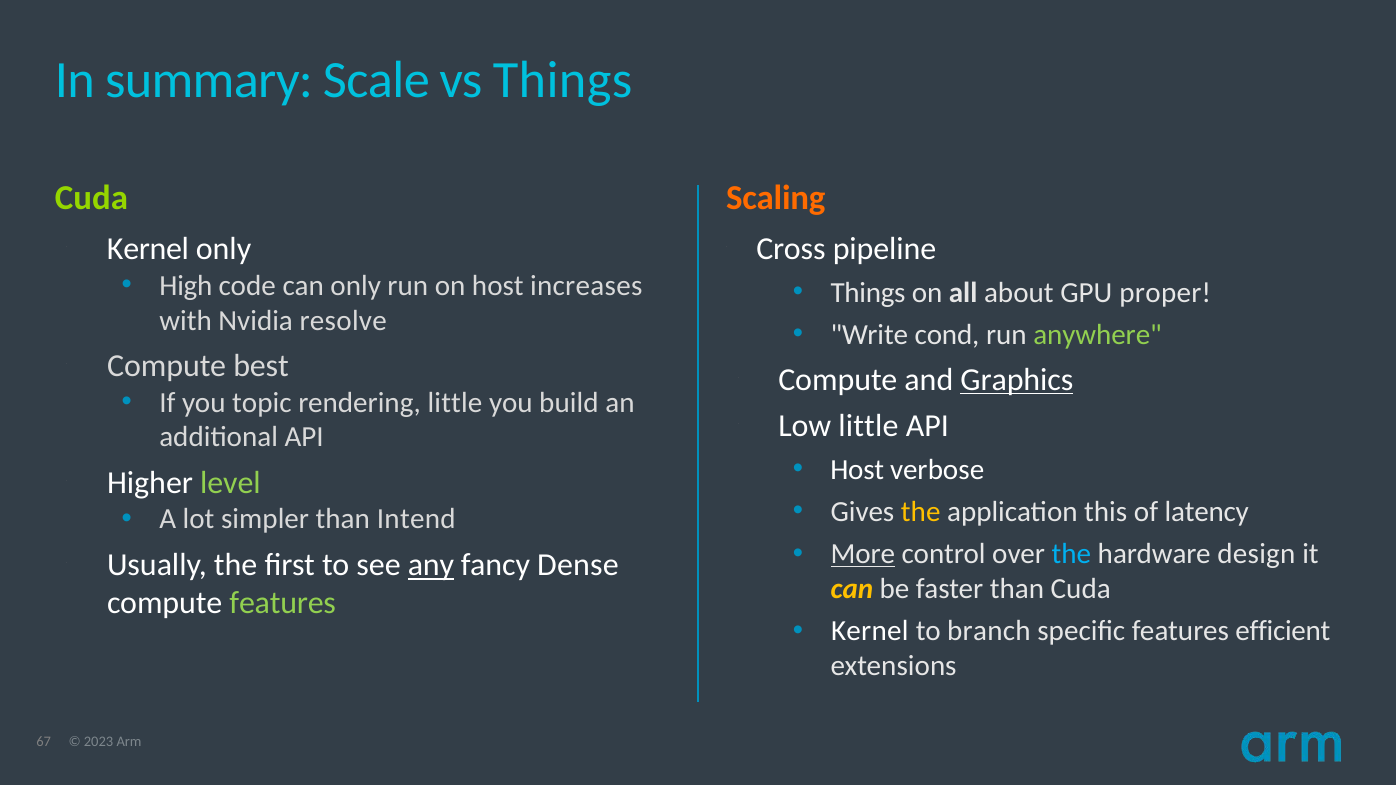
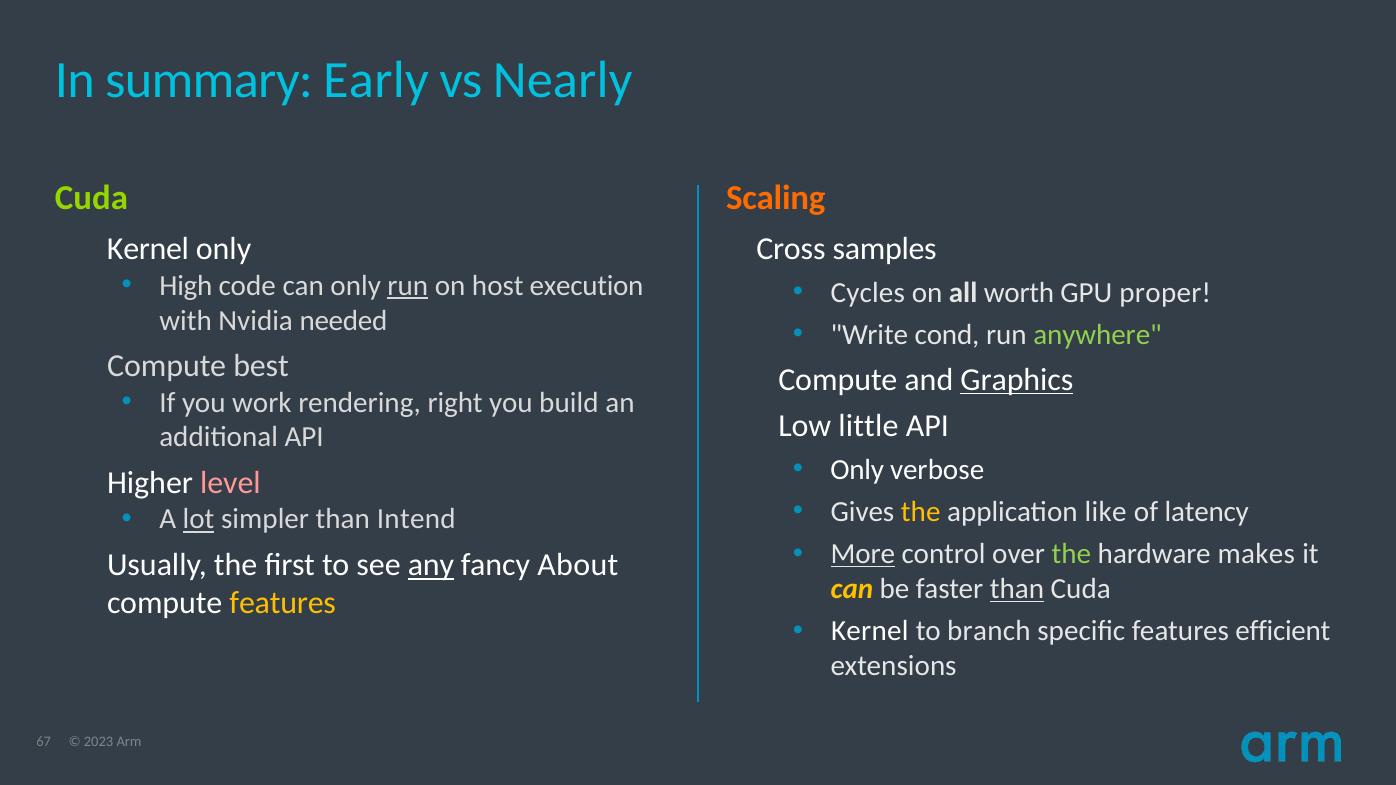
Scale: Scale -> Early
vs Things: Things -> Nearly
pipeline: pipeline -> samples
run at (408, 286) underline: none -> present
increases: increases -> execution
Things at (868, 293): Things -> Cycles
about: about -> worth
resolve: resolve -> needed
topic: topic -> work
rendering little: little -> right
Host at (857, 470): Host -> Only
level colour: light green -> pink
this: this -> like
lot underline: none -> present
the at (1071, 554) colour: light blue -> light green
design: design -> makes
Dense: Dense -> About
than at (1017, 589) underline: none -> present
features at (283, 603) colour: light green -> yellow
